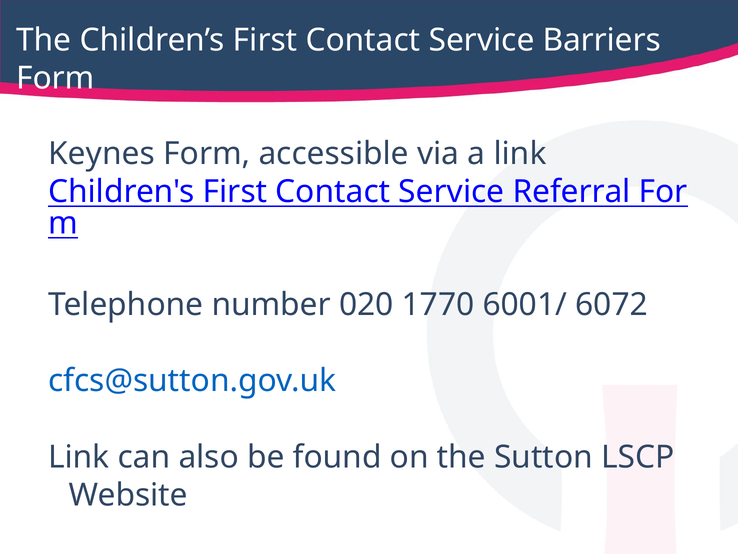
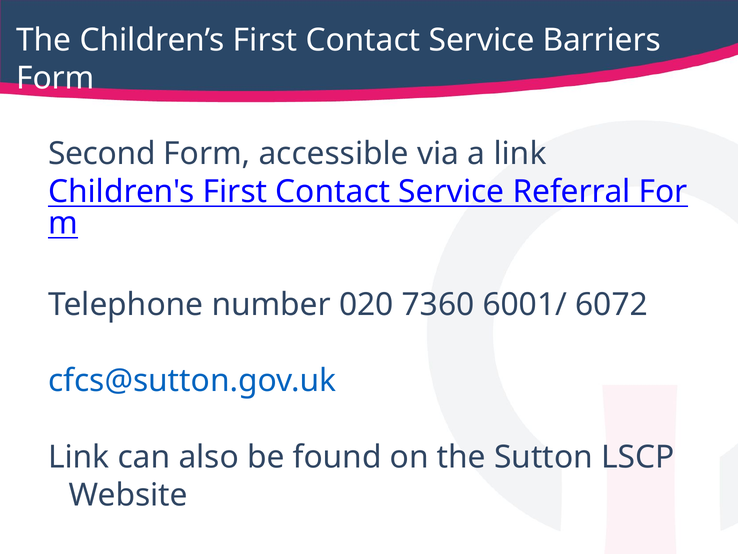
Keynes: Keynes -> Second
1770: 1770 -> 7360
